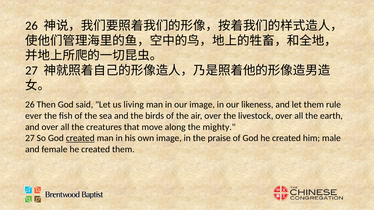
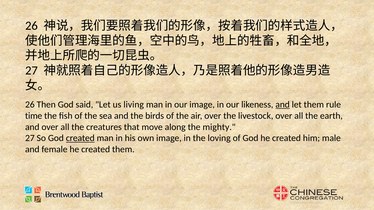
and at (283, 105) underline: none -> present
ever: ever -> time
praise: praise -> loving
